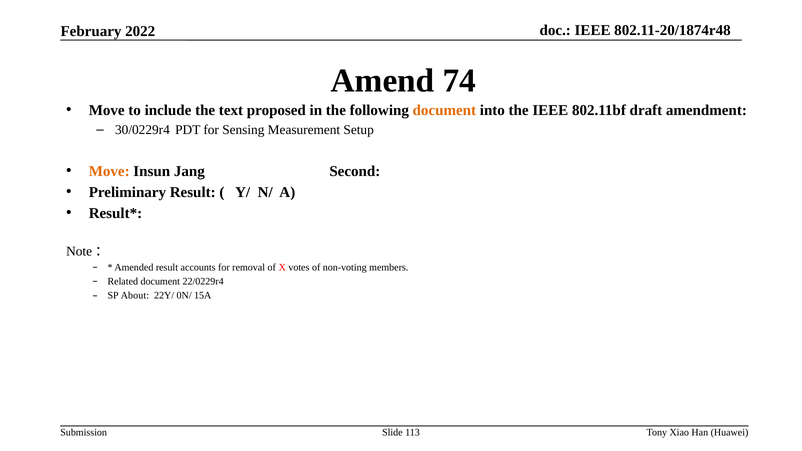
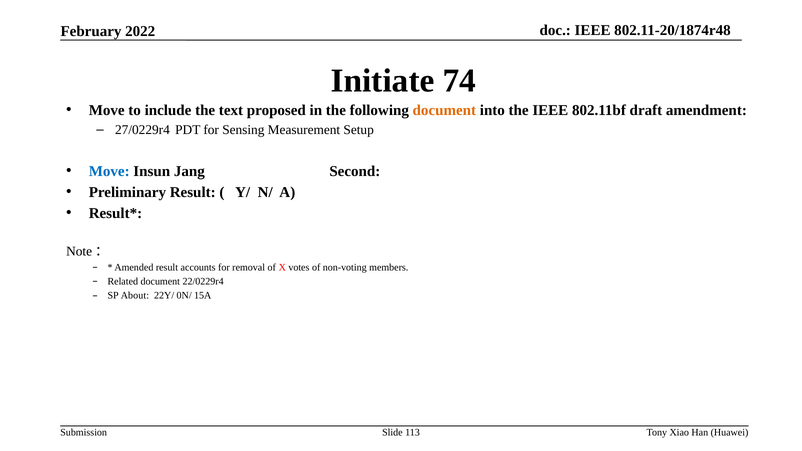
Amend: Amend -> Initiate
30/0229r4: 30/0229r4 -> 27/0229r4
Move at (109, 171) colour: orange -> blue
